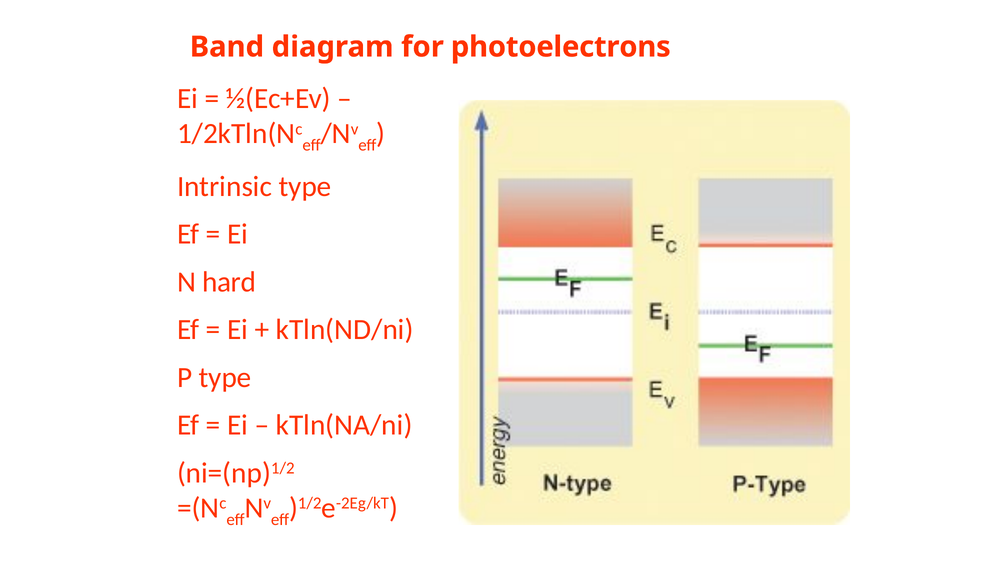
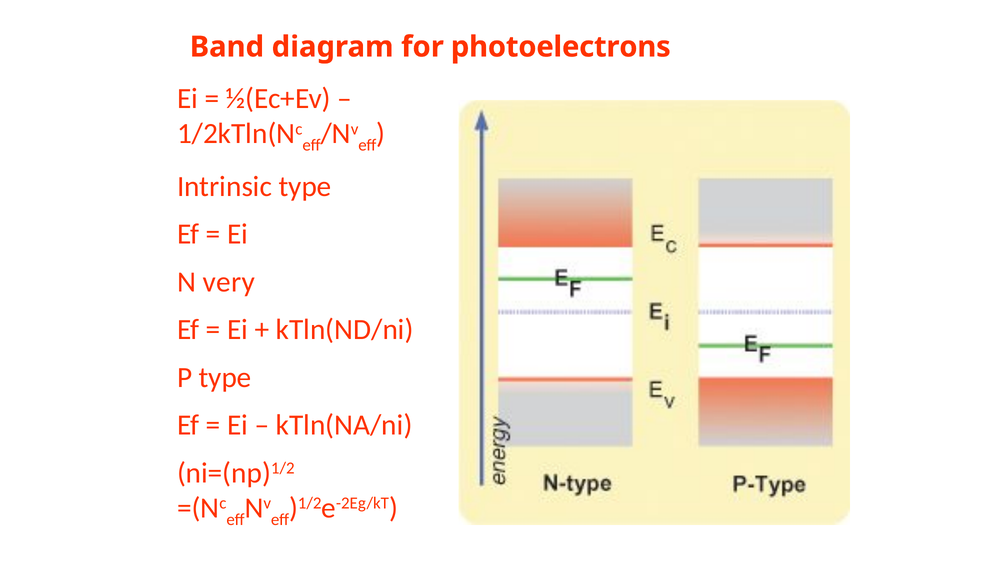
hard: hard -> very
